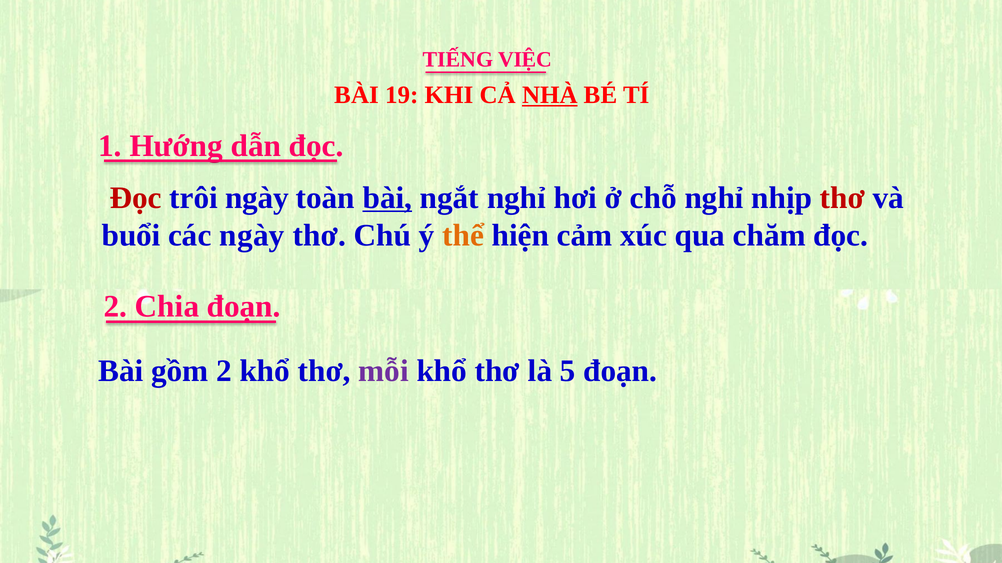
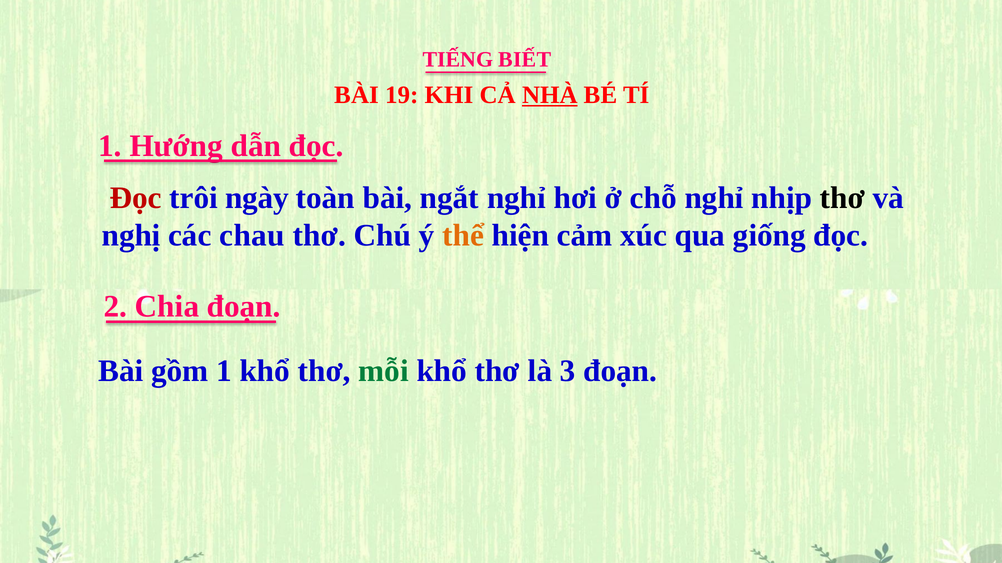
VIỆC: VIỆC -> BIẾT
bài at (387, 198) underline: present -> none
thơ at (843, 198) colour: red -> black
buổi: buổi -> nghị
các ngày: ngày -> chau
chăm: chăm -> giống
gồm 2: 2 -> 1
mỗi colour: purple -> green
5: 5 -> 3
